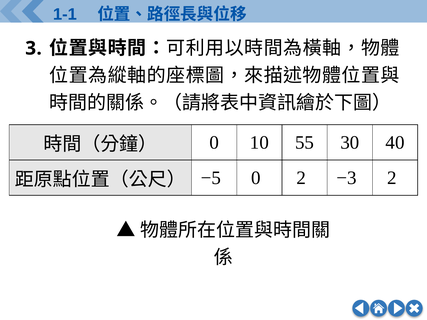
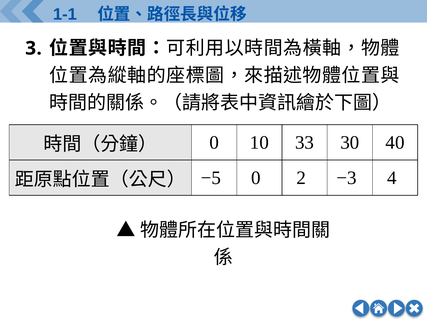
55: 55 -> 33
−3 2: 2 -> 4
